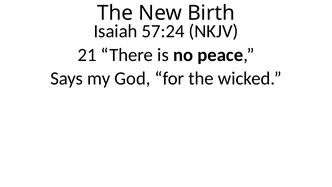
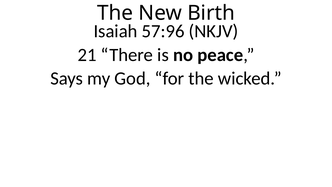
57:24: 57:24 -> 57:96
